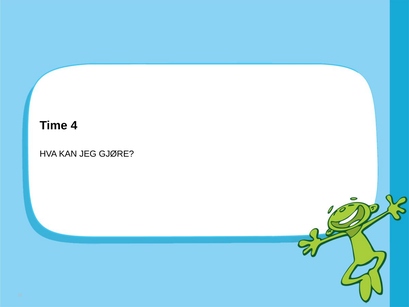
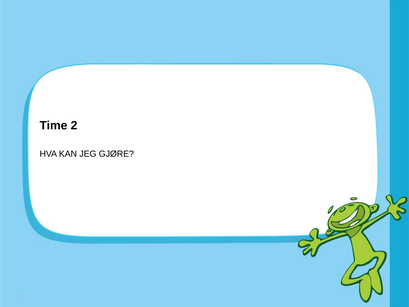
4: 4 -> 2
